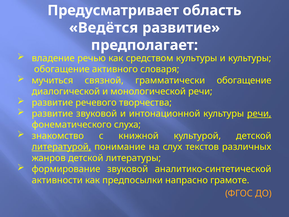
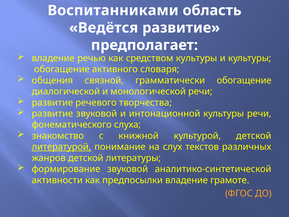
Предусматривает: Предусматривает -> Воспитанниками
мучиться: мучиться -> общения
речи at (259, 114) underline: present -> none
предпосылки напрасно: напрасно -> владение
